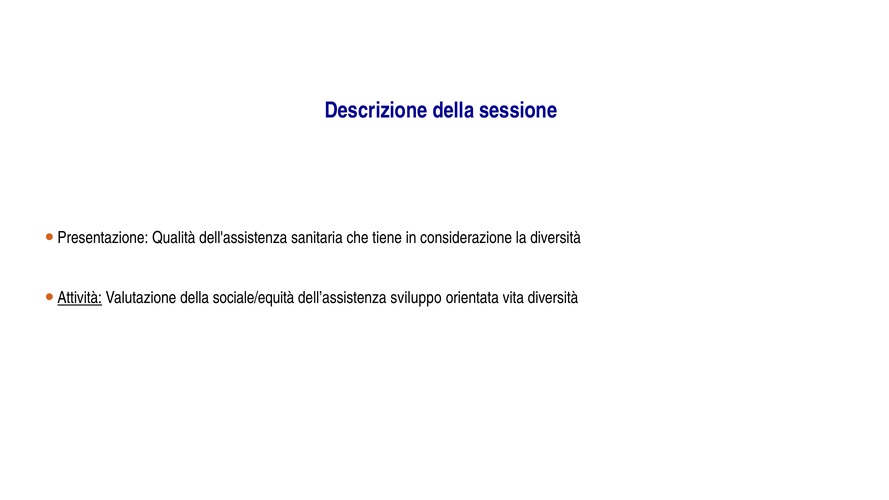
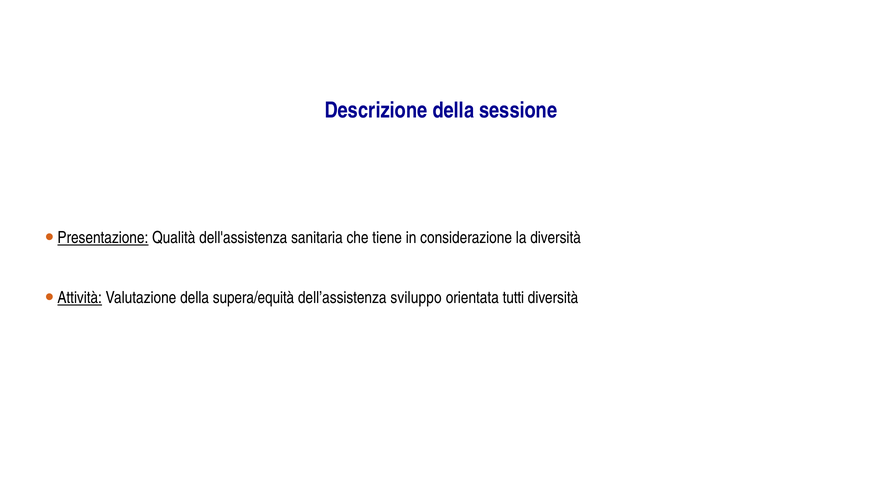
Presentazione underline: none -> present
sociale/equità: sociale/equità -> supera/equità
vita: vita -> tutti
